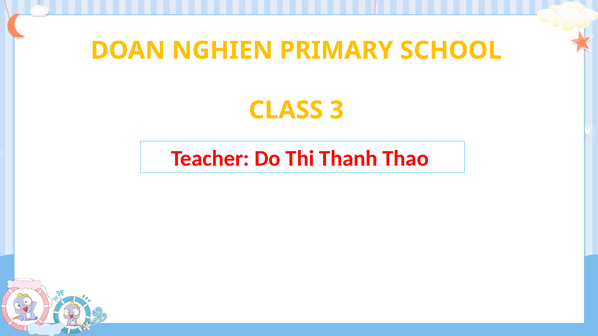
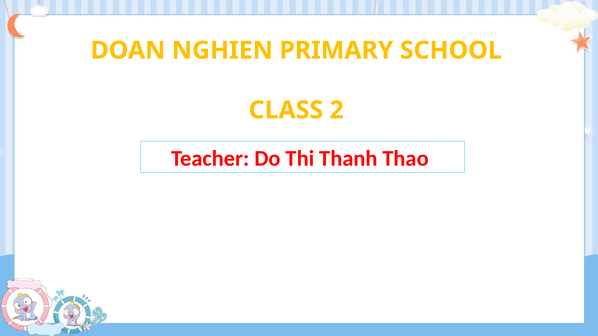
3: 3 -> 2
